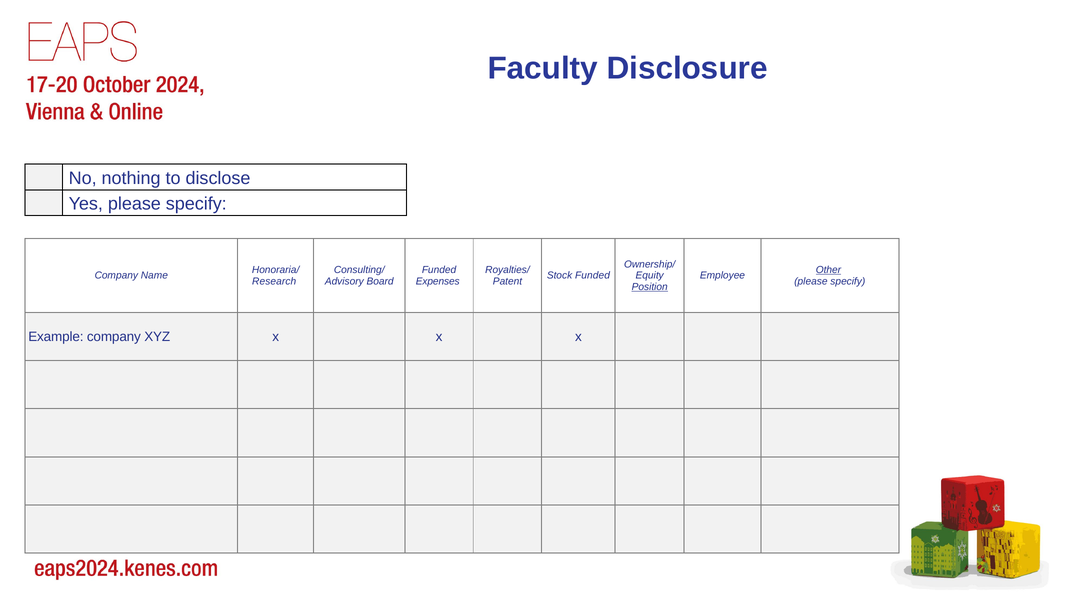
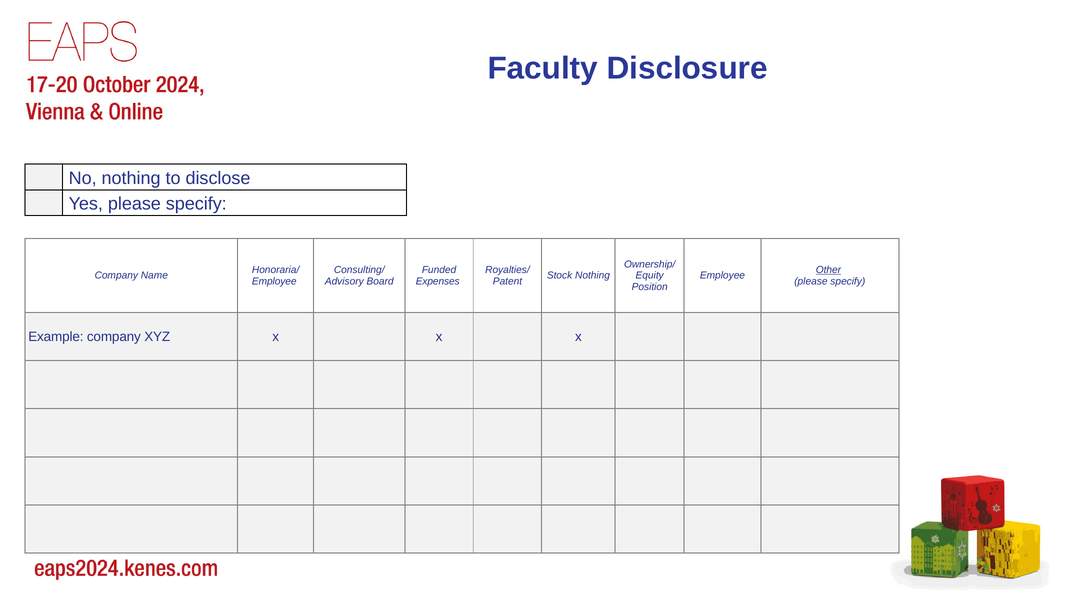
Stock Funded: Funded -> Nothing
Research at (274, 281): Research -> Employee
Position underline: present -> none
